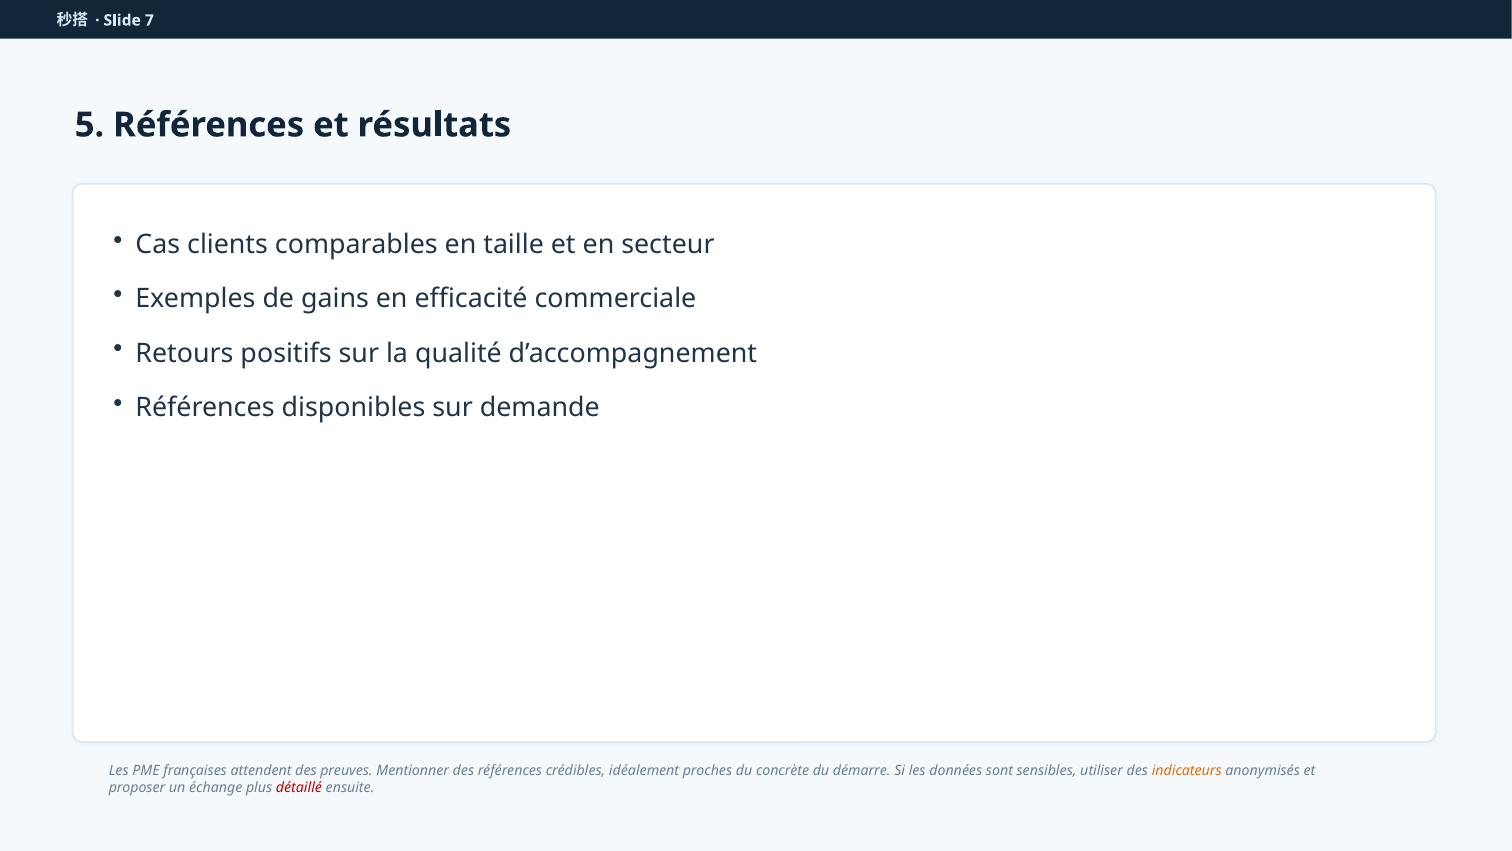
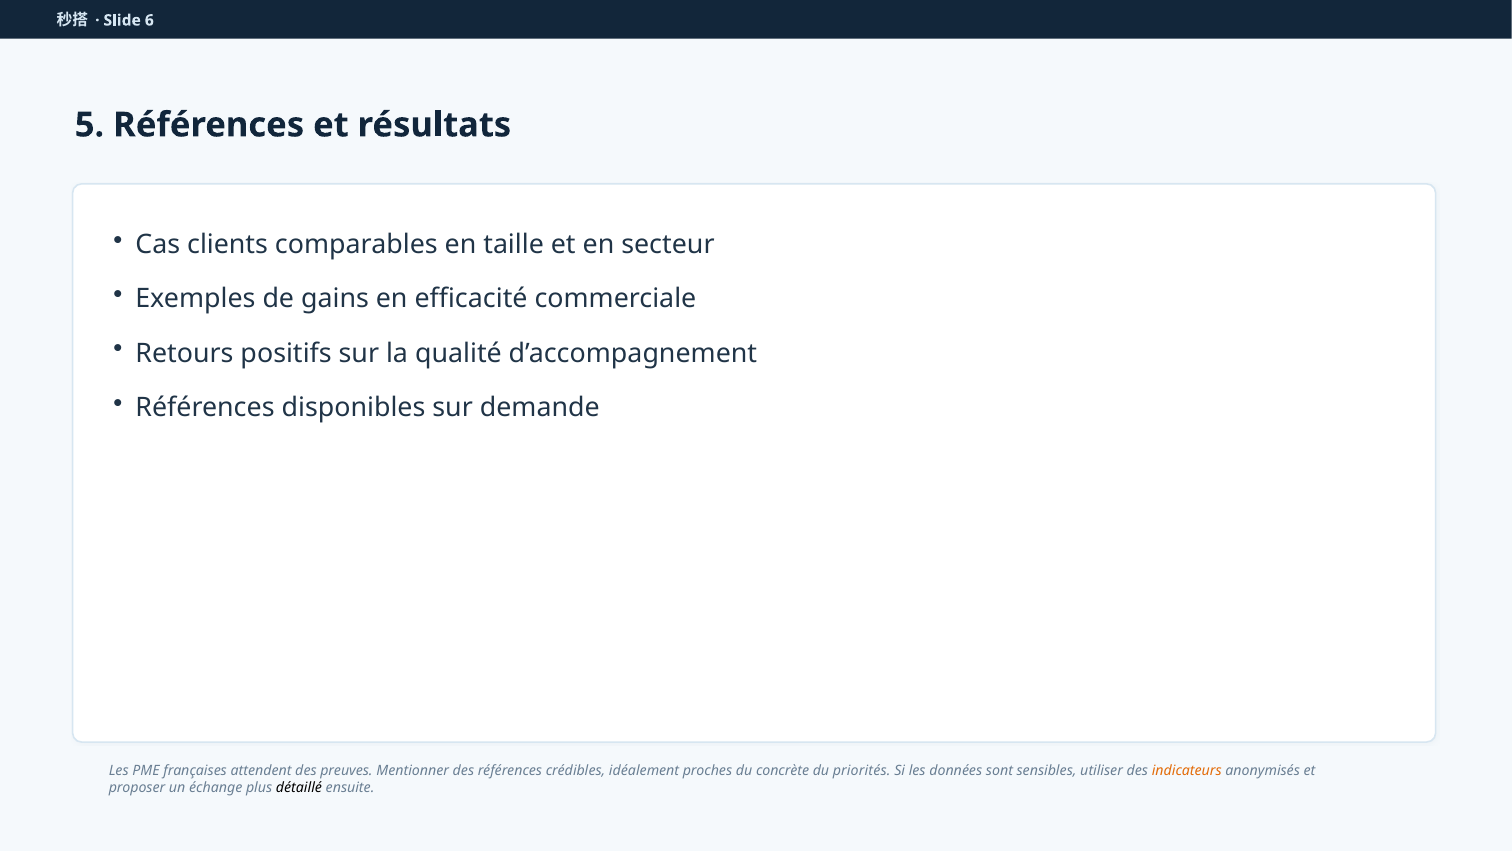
7: 7 -> 6
démarre: démarre -> priorités
détaillé colour: red -> black
